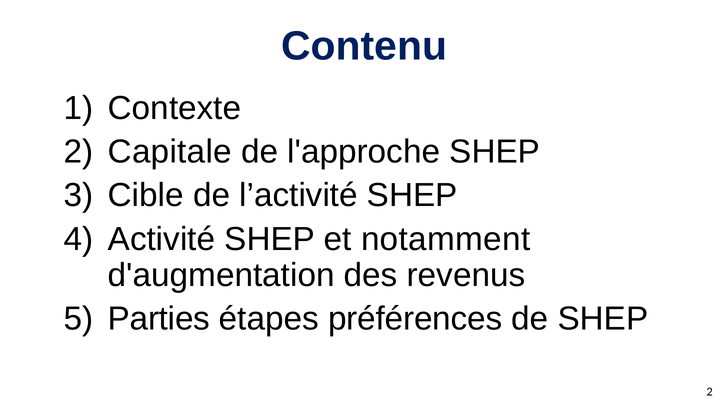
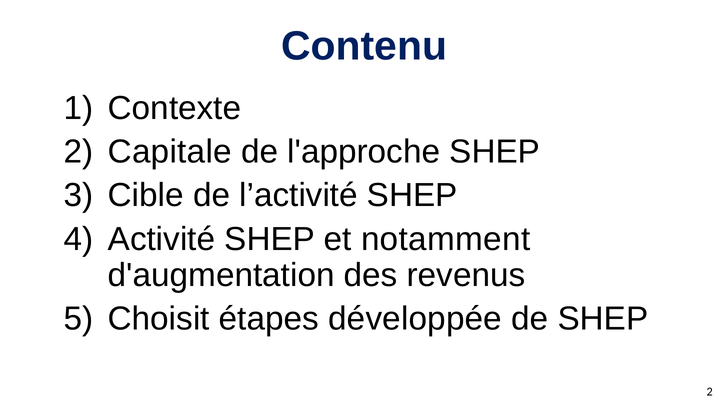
Parties: Parties -> Choisit
préférences: préférences -> développée
